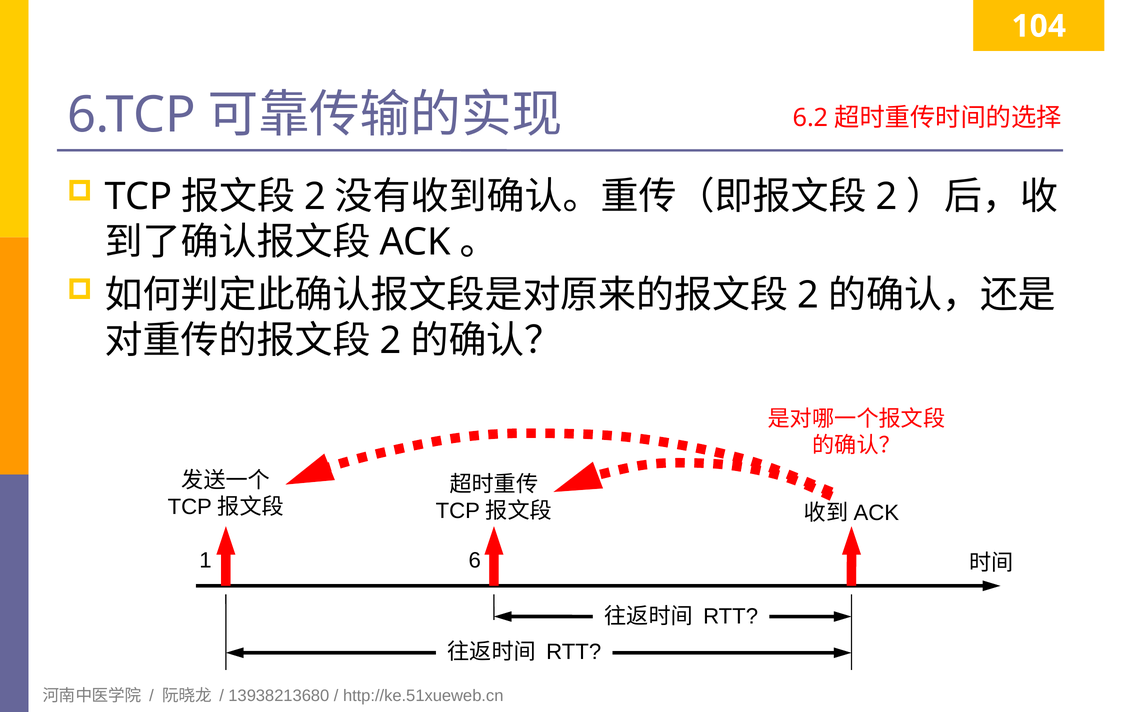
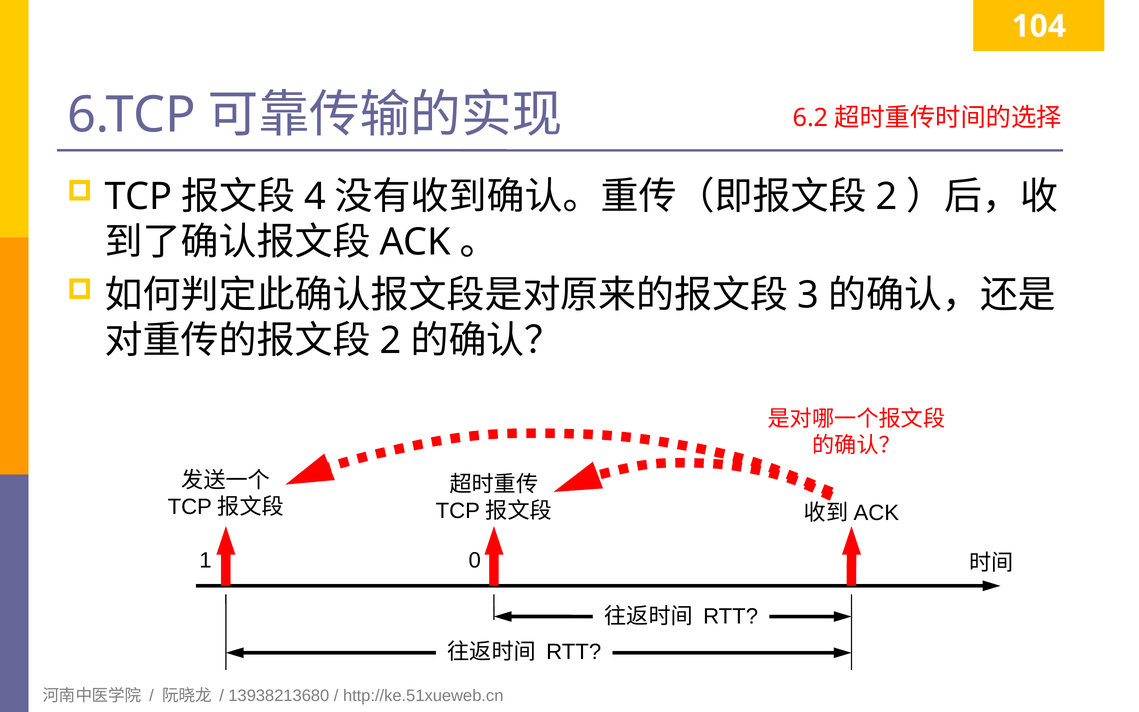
2 at (315, 197): 2 -> 4
2 at (808, 295): 2 -> 3
6: 6 -> 0
